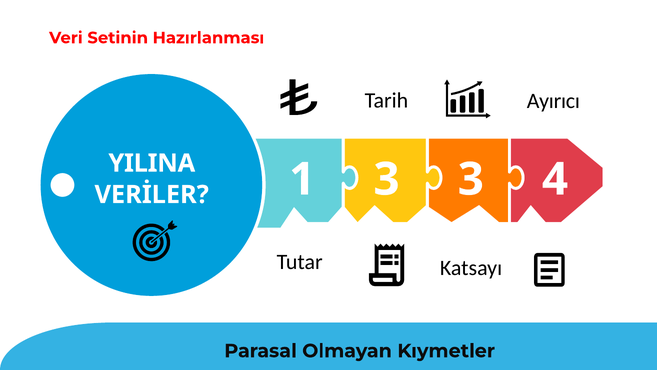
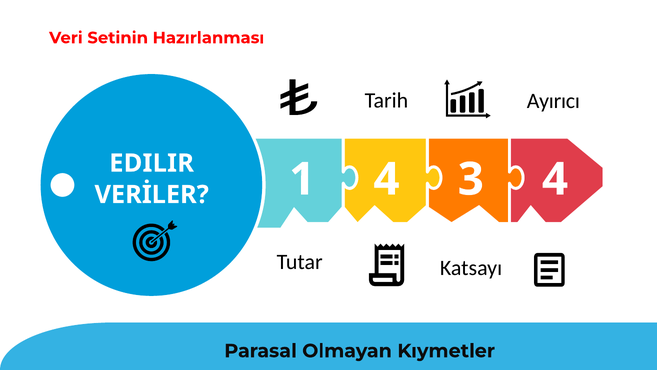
YILINA: YILINA -> EDILIR
1 3: 3 -> 4
